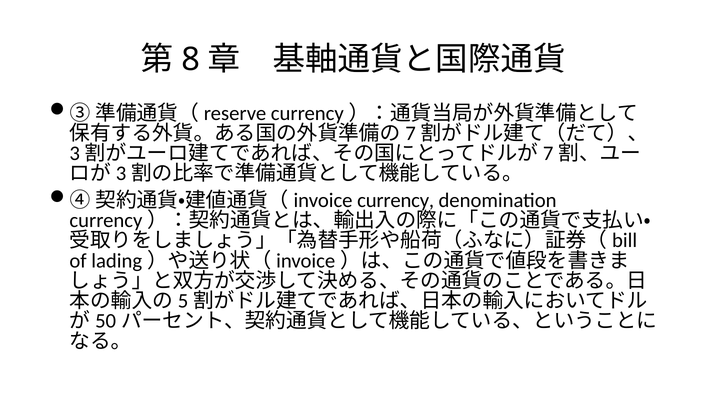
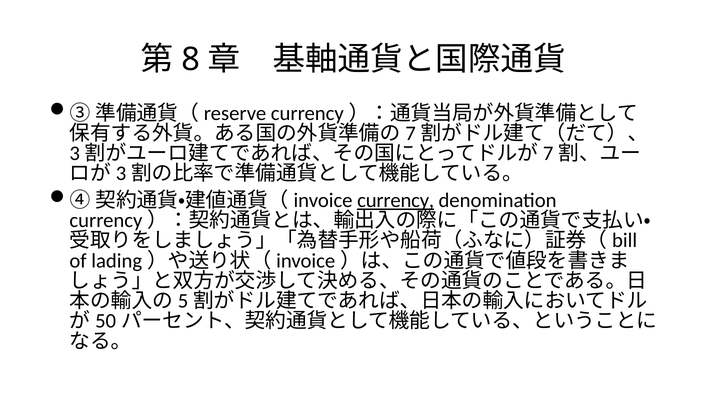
currency underline: none -> present
